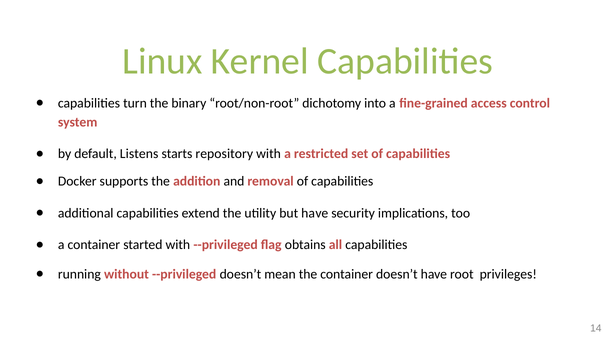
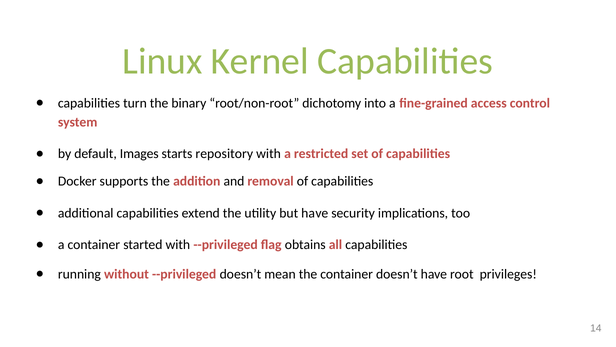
Listens: Listens -> Images
